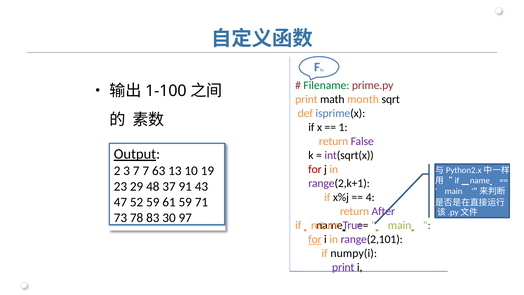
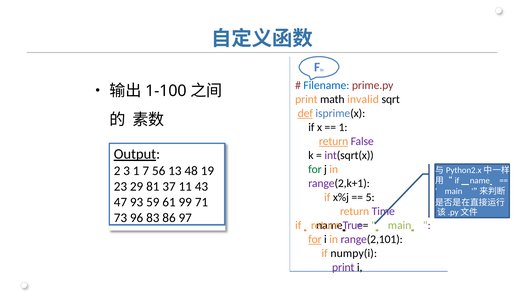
Filename colour: green -> blue
month: month -> invalid
def underline: none -> present
return at (334, 141) underline: none -> present
for at (315, 169) colour: red -> green
3 7: 7 -> 1
63: 63 -> 56
10: 10 -> 48
48: 48 -> 81
91: 91 -> 11
4: 4 -> 5
52: 52 -> 93
61 59: 59 -> 99
After: After -> Time
78: 78 -> 96
30: 30 -> 86
